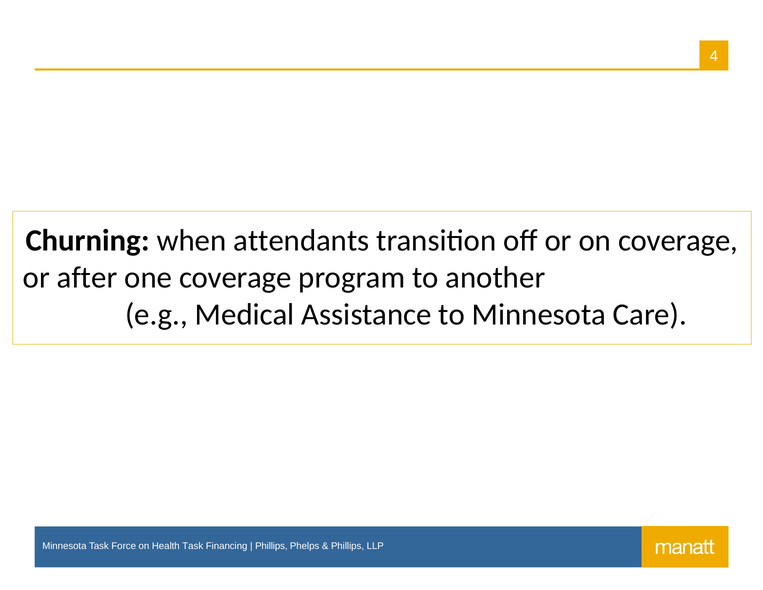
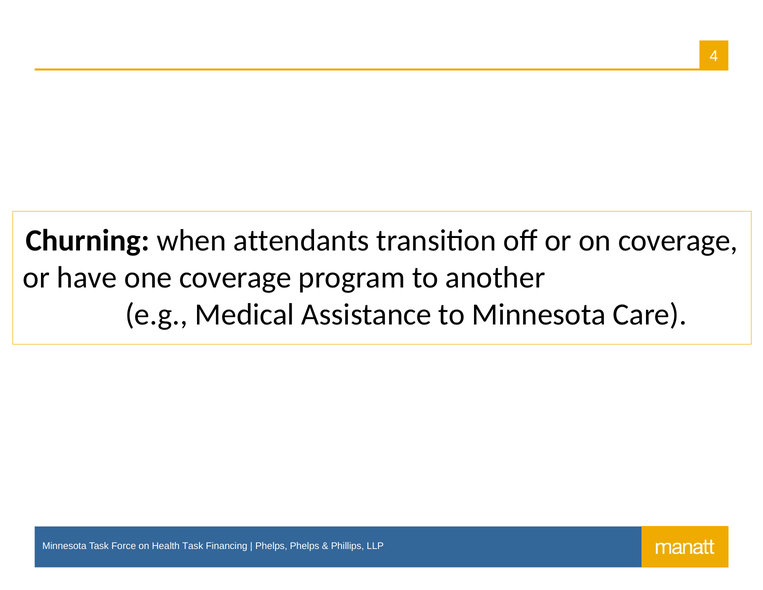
after: after -> have
Phillips at (271, 546): Phillips -> Phelps
